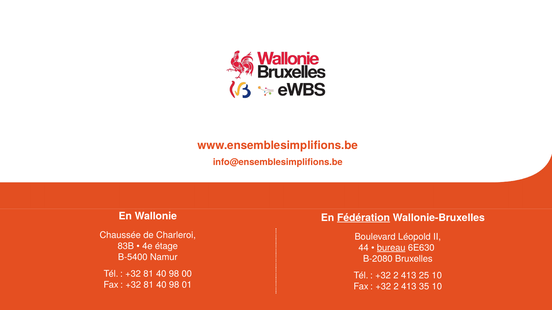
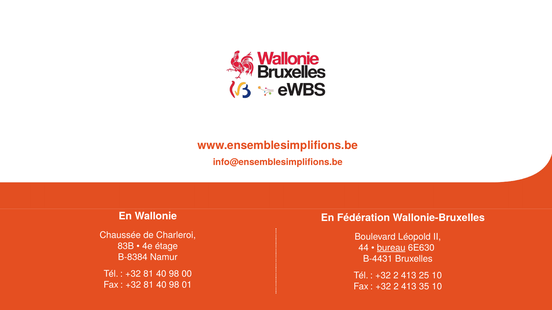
Fédération underline: present -> none
B-5400: B-5400 -> B-8384
B-2080: B-2080 -> B-4431
